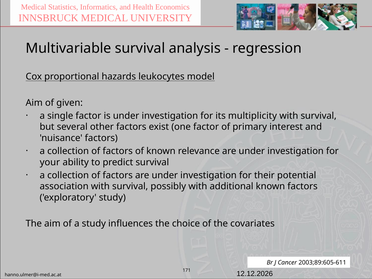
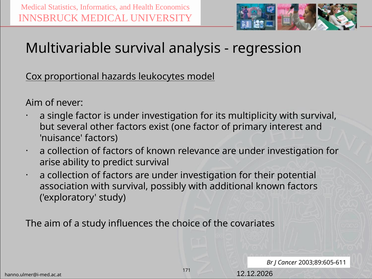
given: given -> never
your: your -> arise
